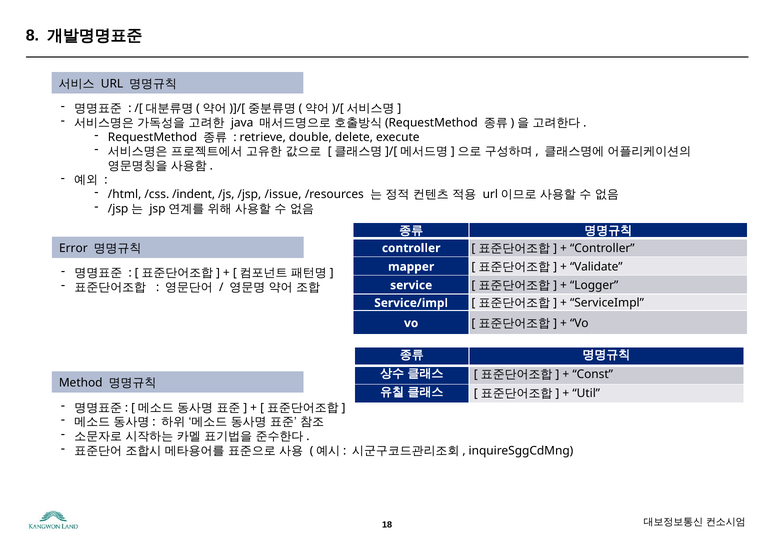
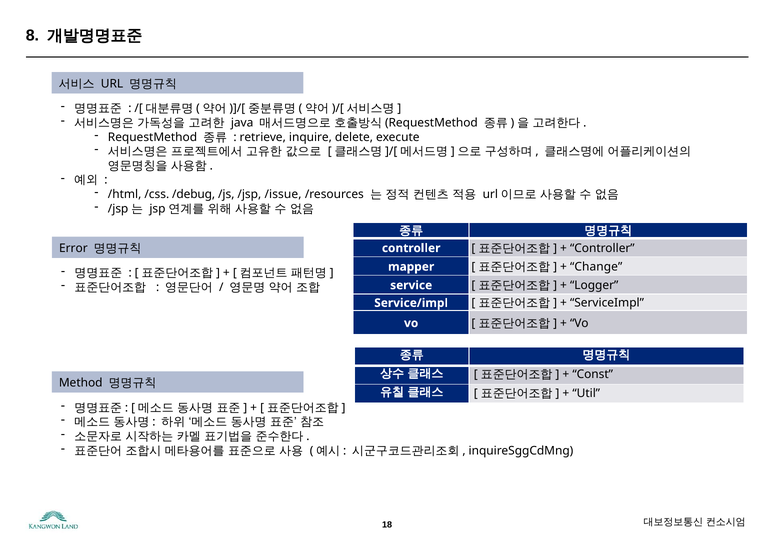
double: double -> inquire
/indent: /indent -> /debug
Validate: Validate -> Change
